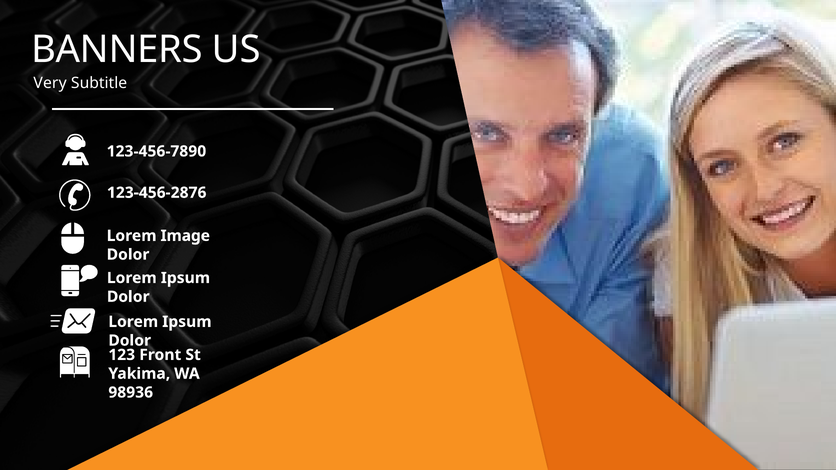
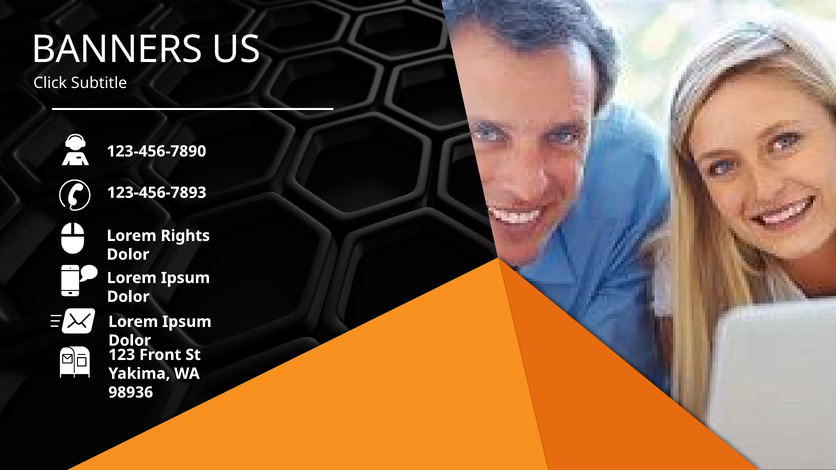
Very: Very -> Click
123-456-2876: 123-456-2876 -> 123-456-7893
Image: Image -> Rights
